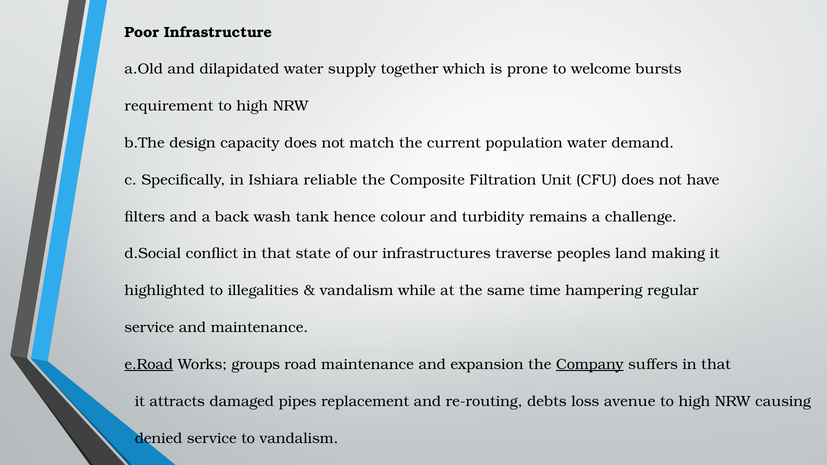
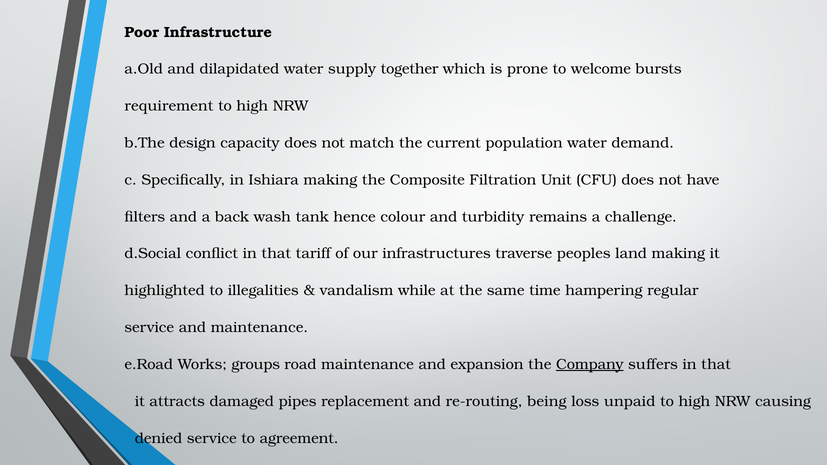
Ishiara reliable: reliable -> making
state: state -> tariff
e.Road underline: present -> none
debts: debts -> being
avenue: avenue -> unpaid
to vandalism: vandalism -> agreement
